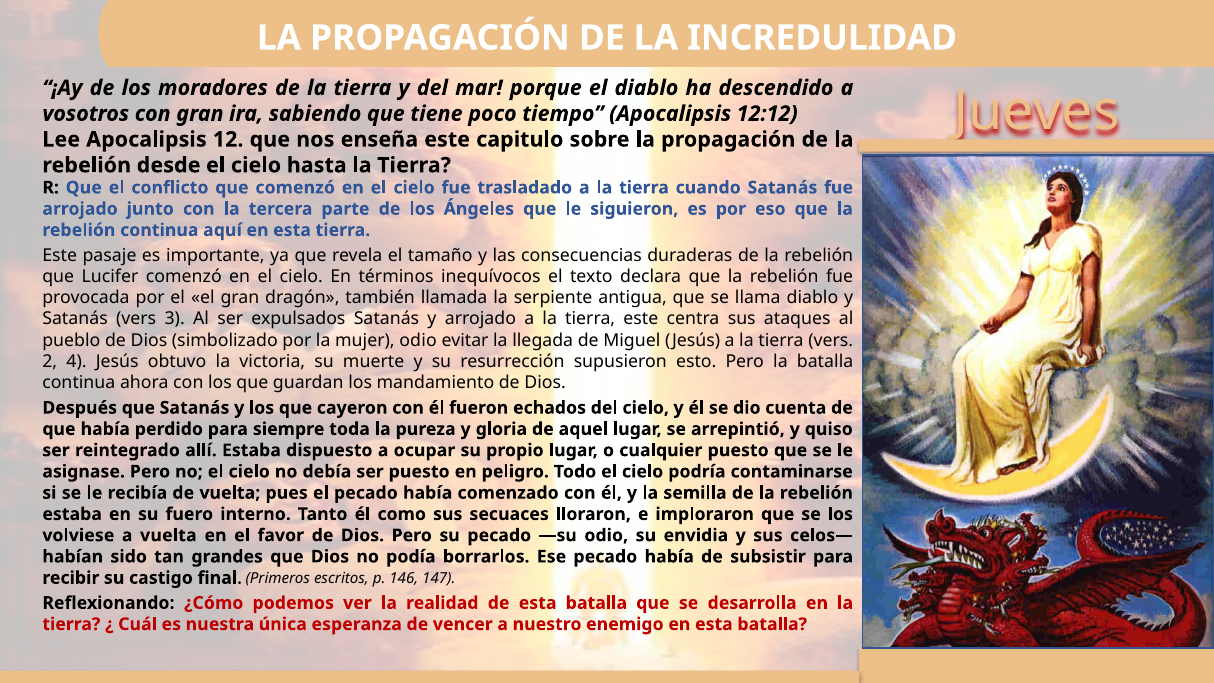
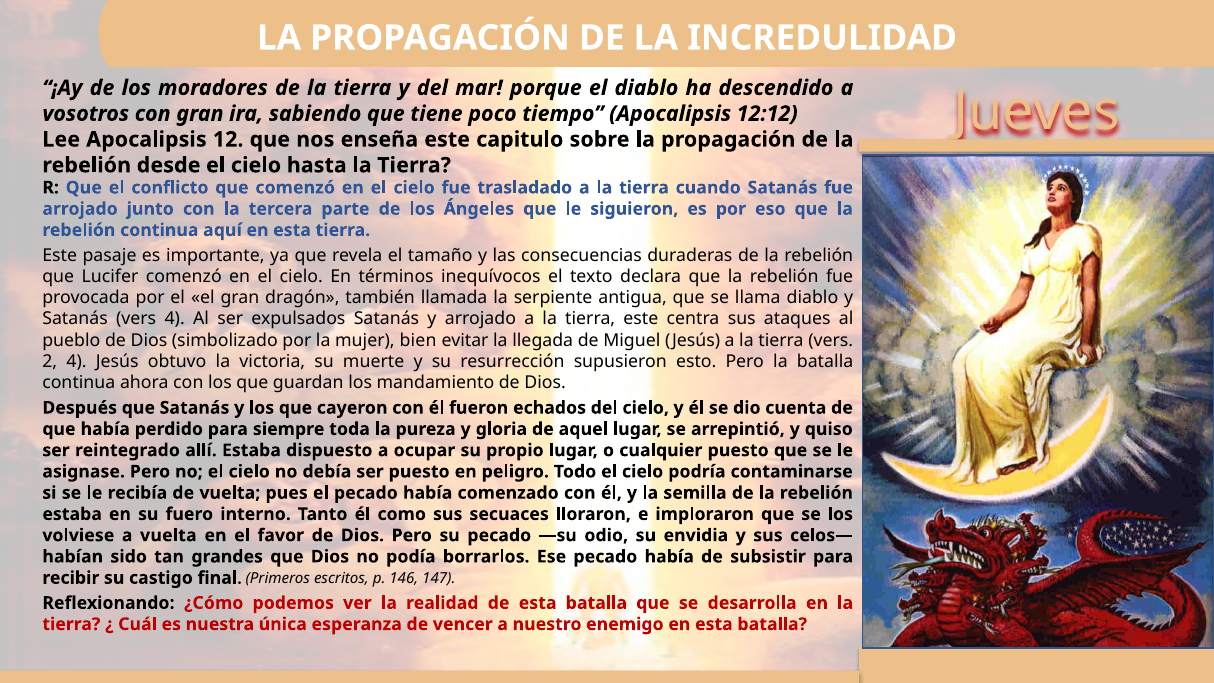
vers 3: 3 -> 4
mujer odio: odio -> bien
